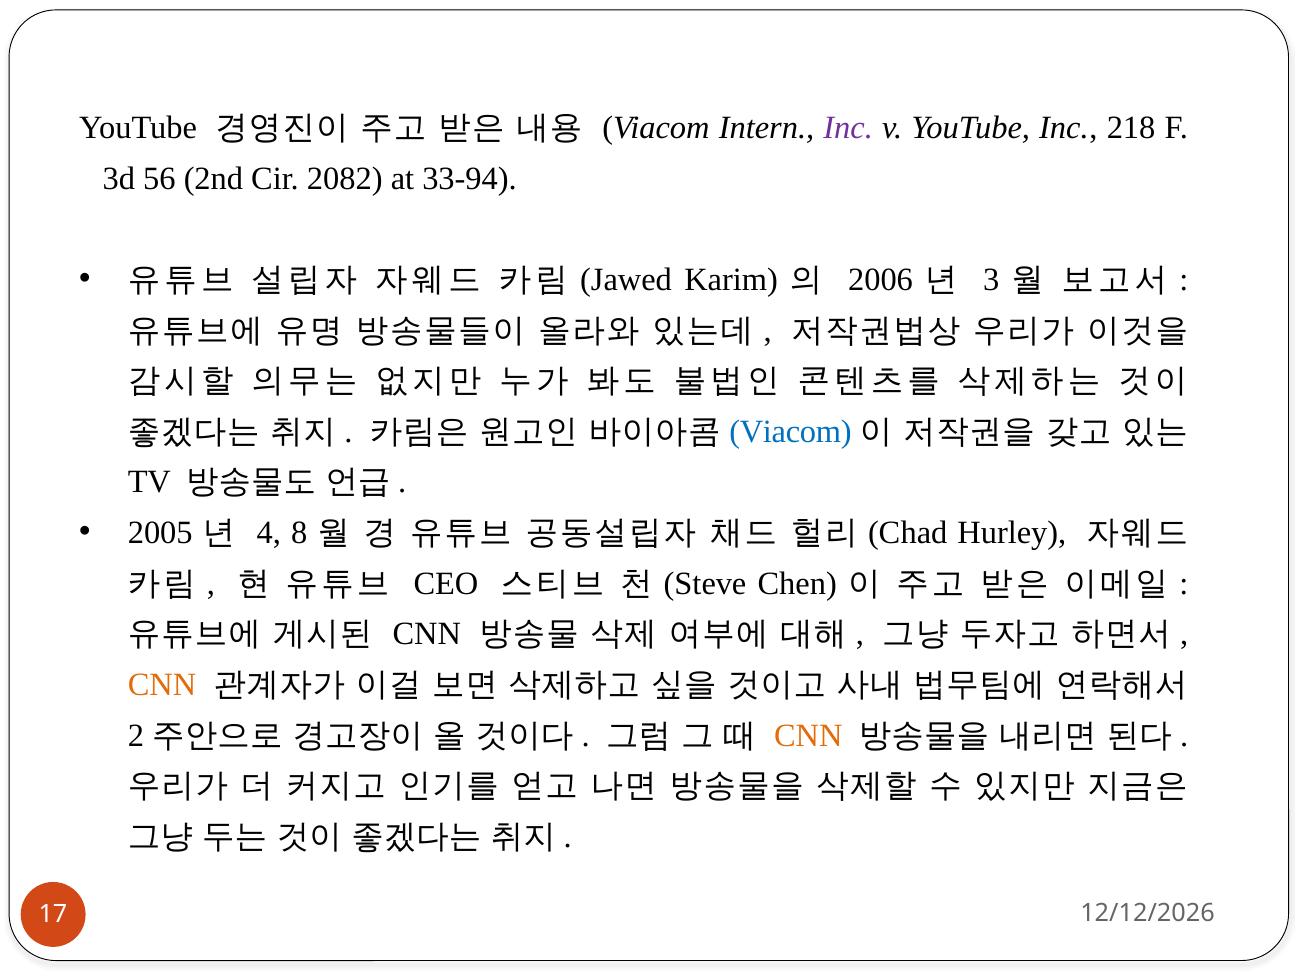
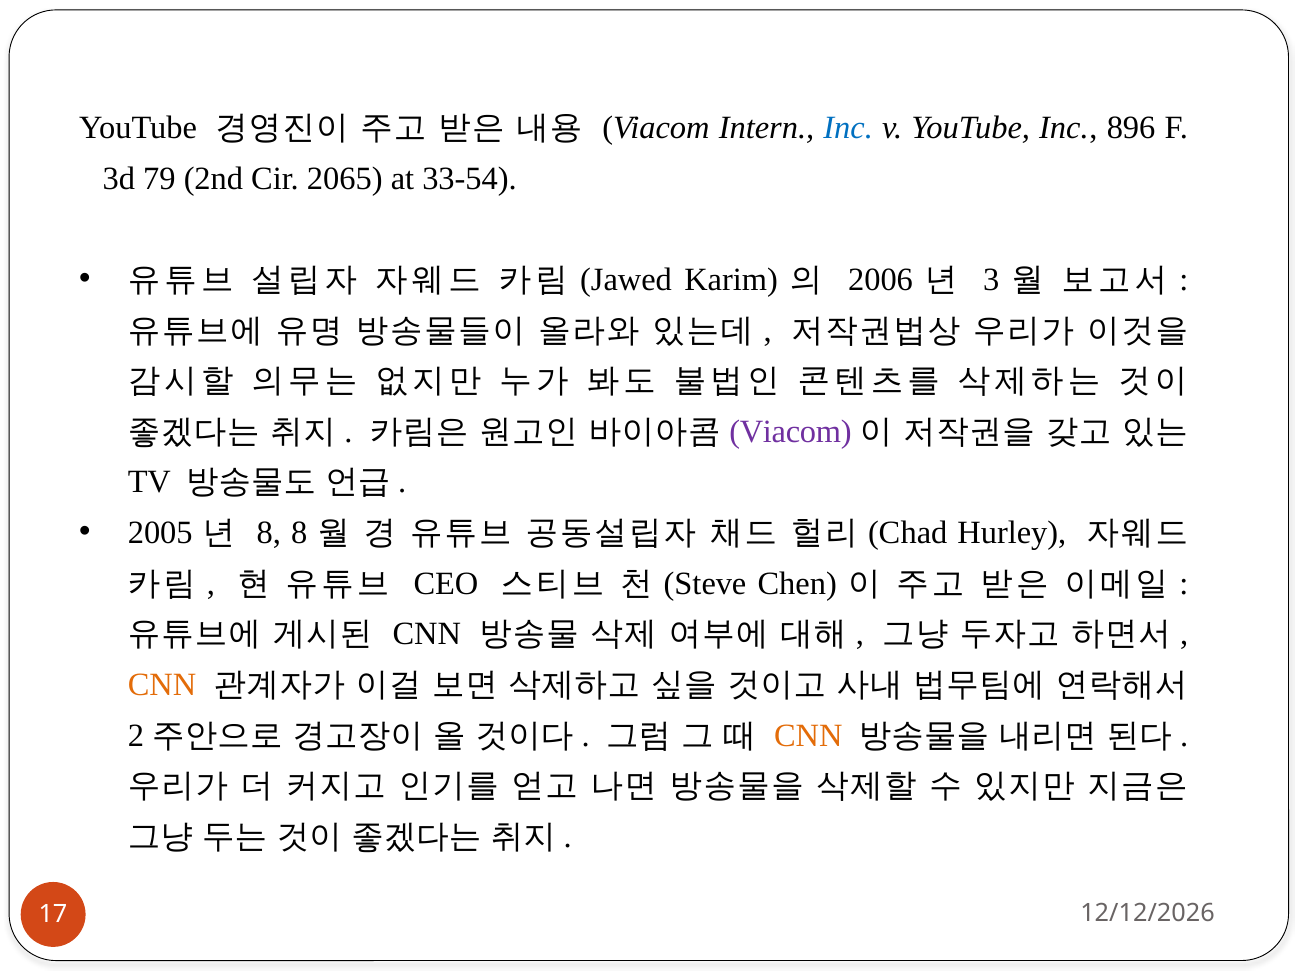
Inc at (848, 128) colour: purple -> blue
218: 218 -> 896
56: 56 -> 79
2082: 2082 -> 2065
33-94: 33-94 -> 33-54
Viacom at (790, 431) colour: blue -> purple
4 at (269, 533): 4 -> 8
